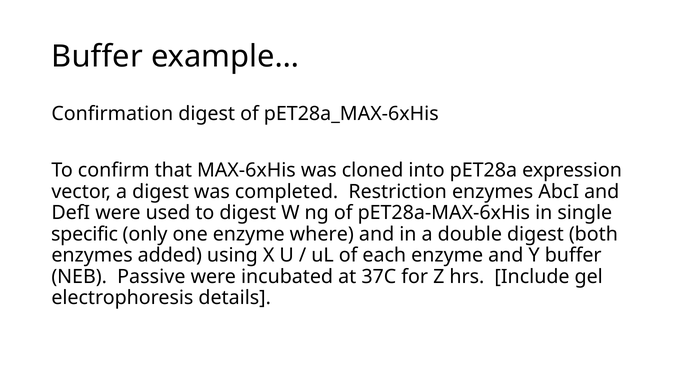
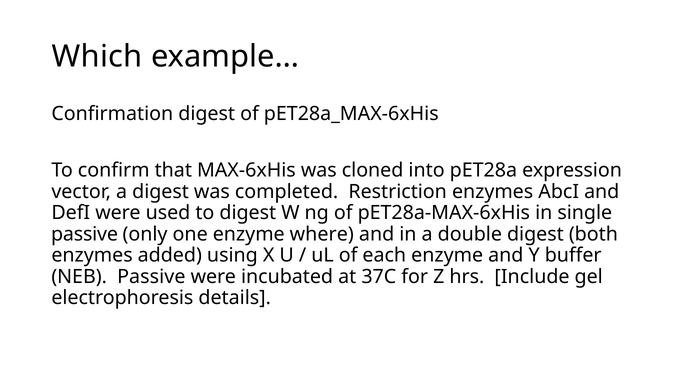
Buffer at (97, 57): Buffer -> Which
specific at (85, 234): specific -> passive
